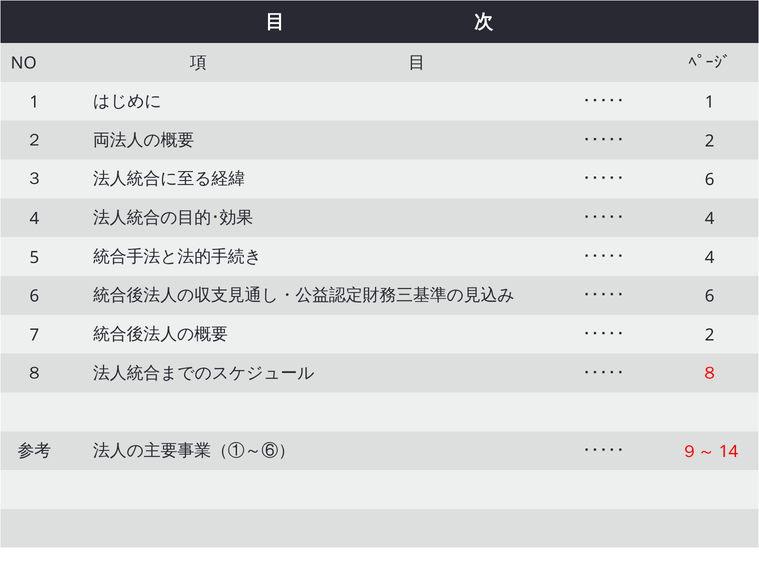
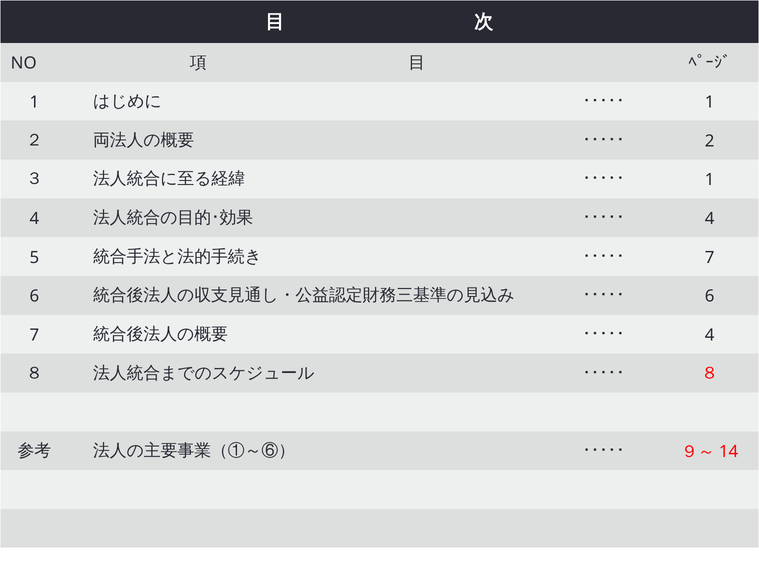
6 at (710, 180): 6 -> 1
4 at (710, 258): 4 -> 7
2 at (710, 335): 2 -> 4
